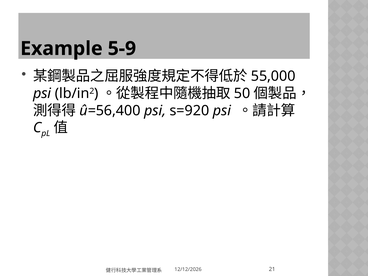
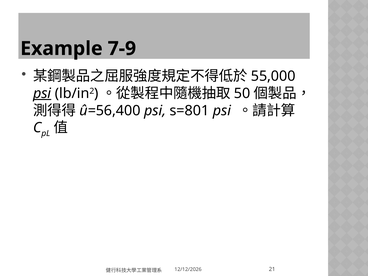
5-9: 5-9 -> 7-9
psi at (42, 93) underline: none -> present
s=920: s=920 -> s=801
